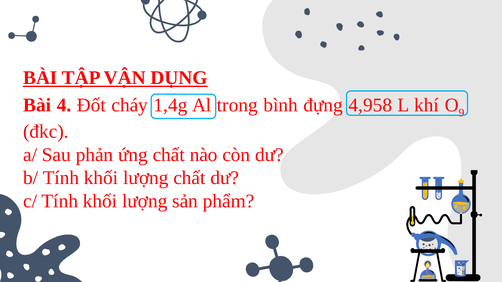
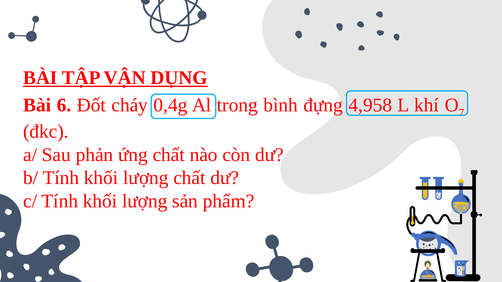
4: 4 -> 6
1,4g: 1,4g -> 0,4g
9: 9 -> 7
